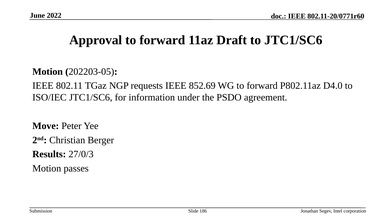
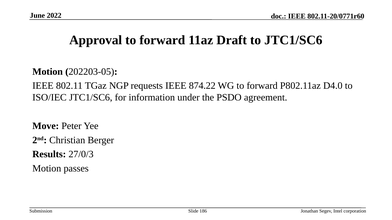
852.69: 852.69 -> 874.22
